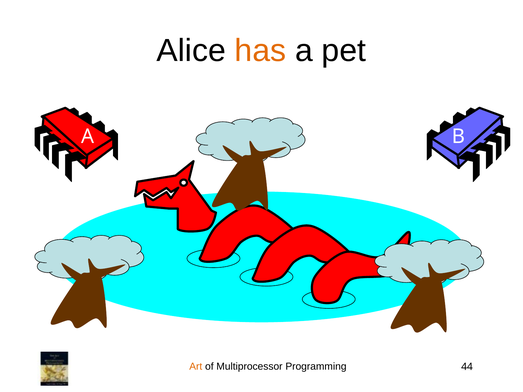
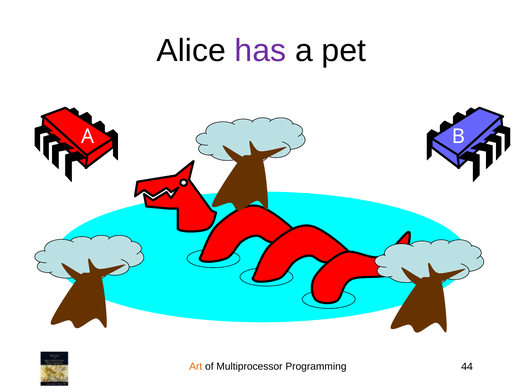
has colour: orange -> purple
